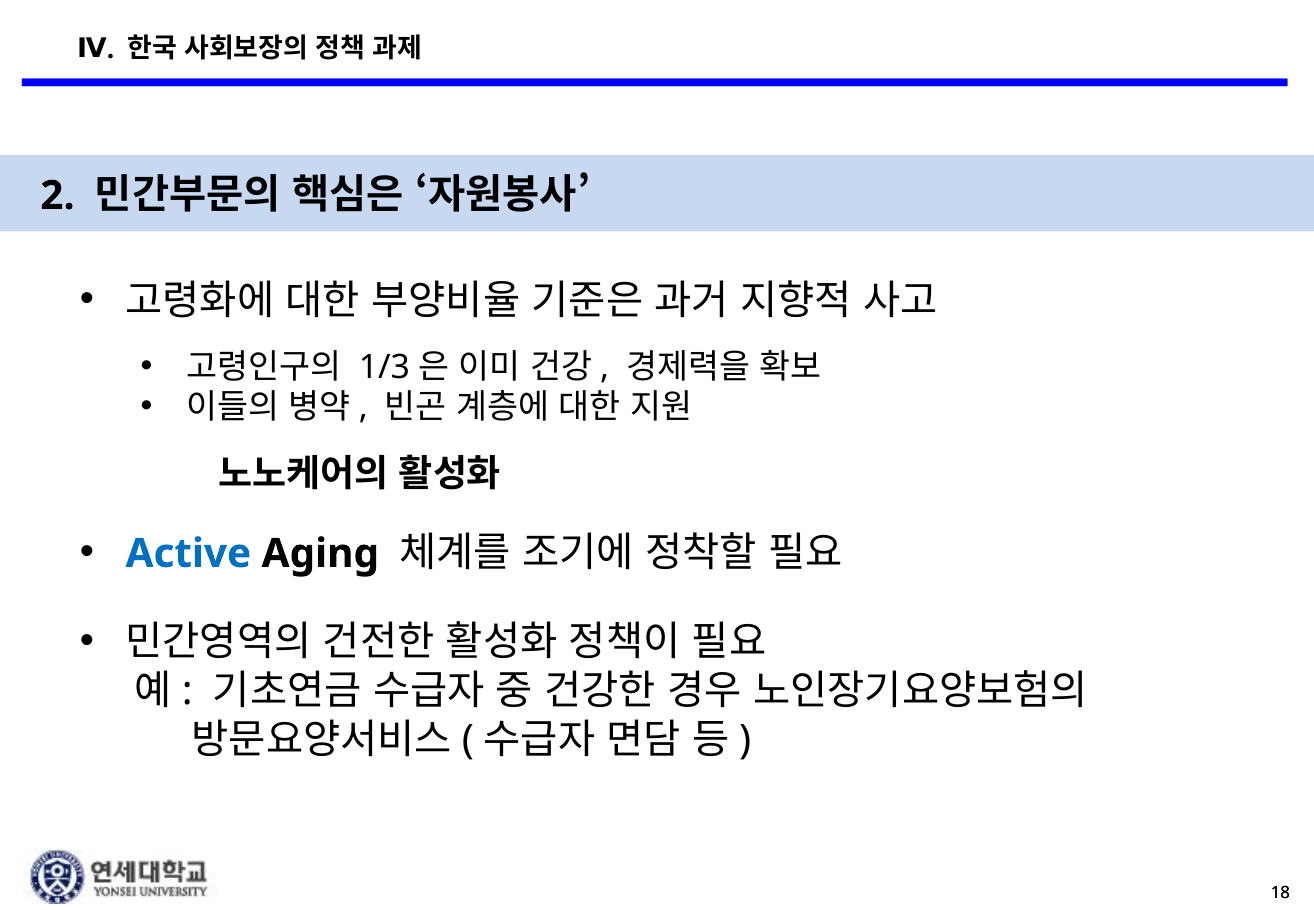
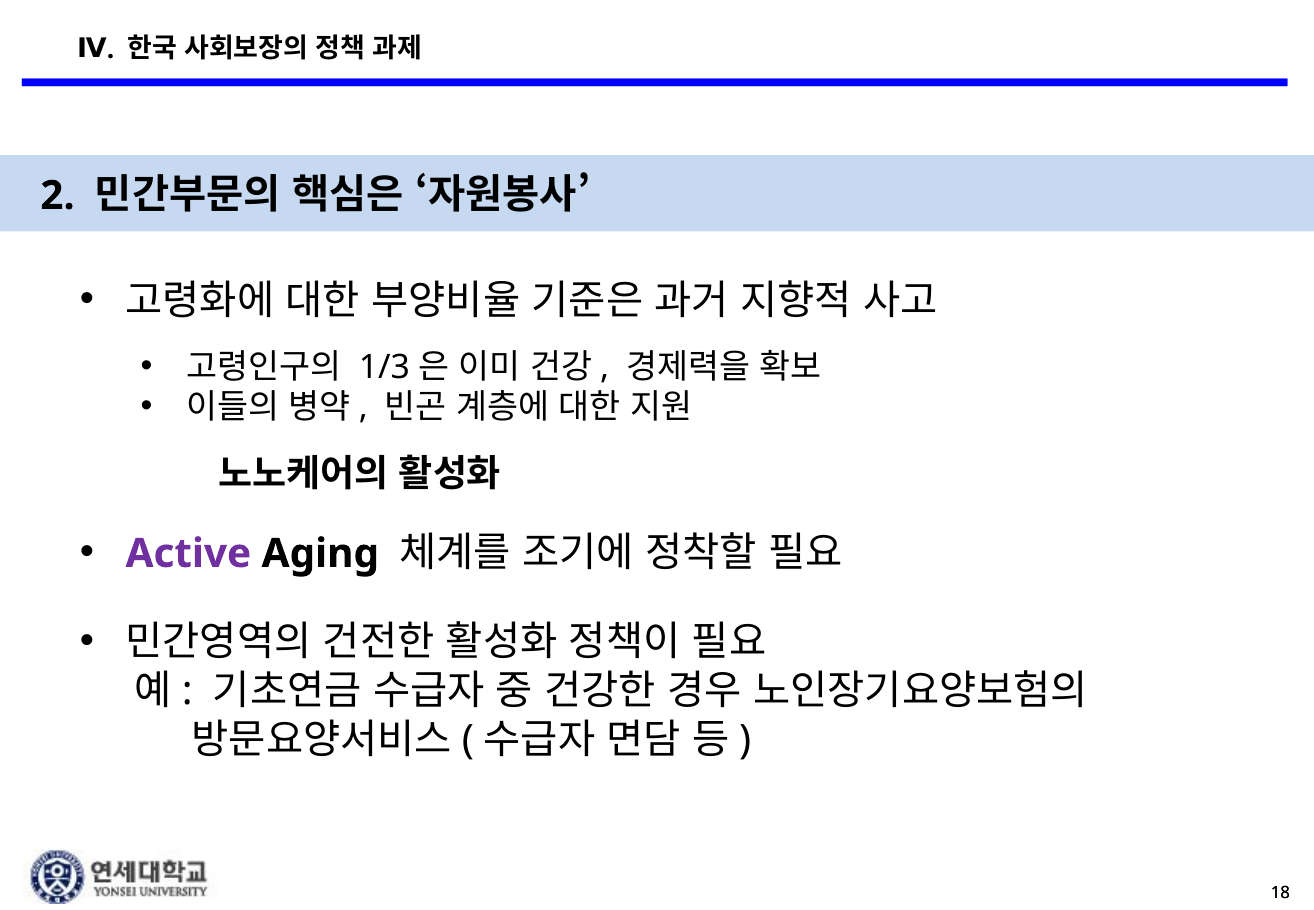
Active colour: blue -> purple
